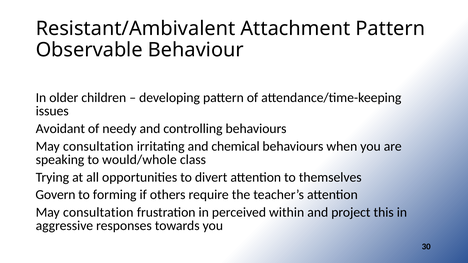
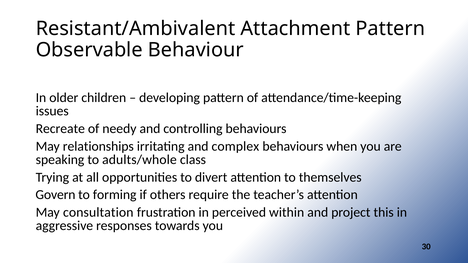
Avoidant: Avoidant -> Recreate
consultation at (98, 146): consultation -> relationships
chemical: chemical -> complex
would/whole: would/whole -> adults/whole
